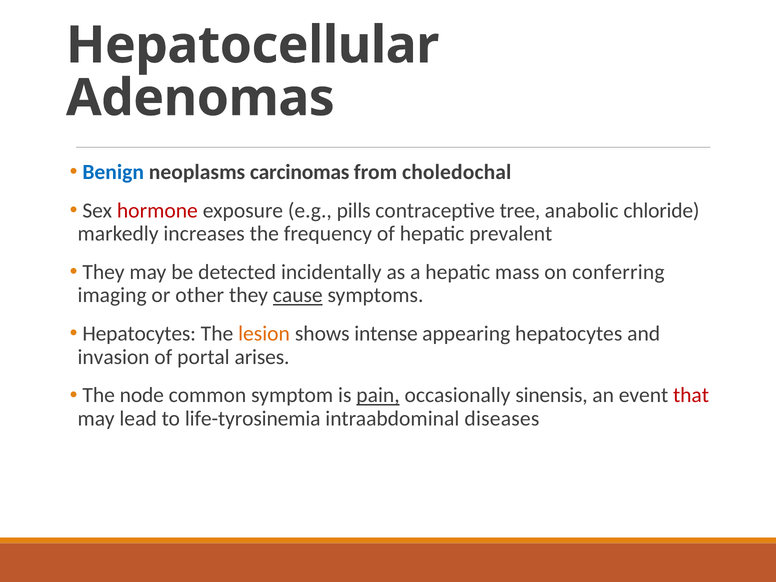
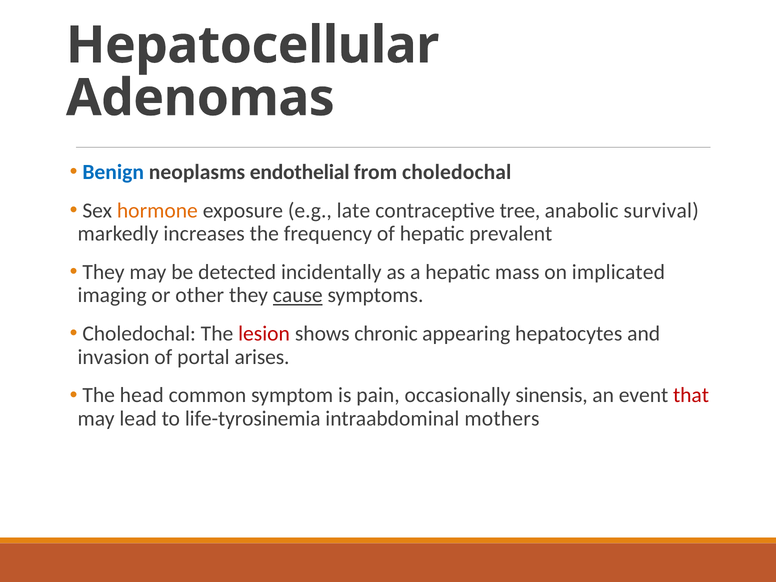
carcinomas: carcinomas -> endothelial
hormone colour: red -> orange
pills: pills -> late
chloride: chloride -> survival
conferring: conferring -> implicated
Hepatocytes at (139, 334): Hepatocytes -> Choledochal
lesion colour: orange -> red
intense: intense -> chronic
node: node -> head
pain underline: present -> none
diseases: diseases -> mothers
